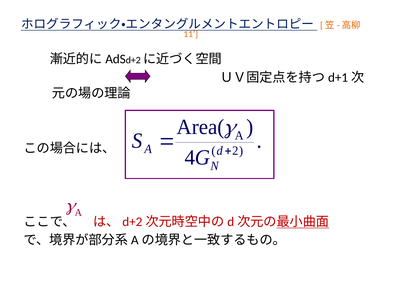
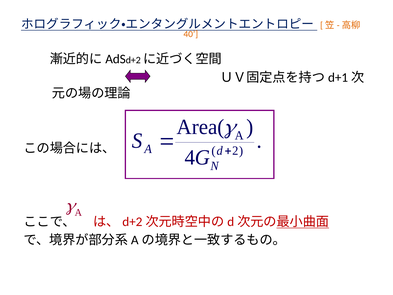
11: 11 -> 40
